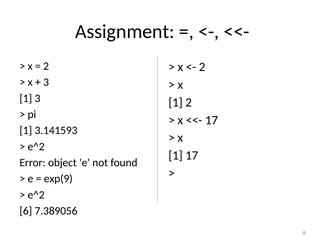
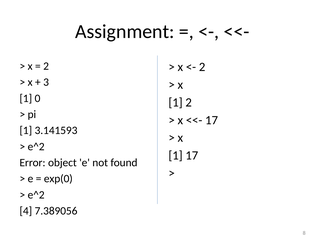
1 3: 3 -> 0
exp(9: exp(9 -> exp(0
6: 6 -> 4
